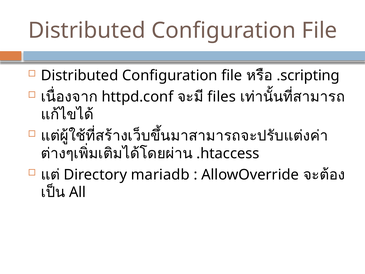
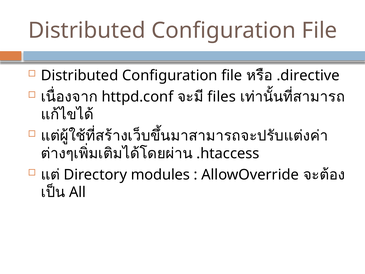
.scripting: .scripting -> .directive
mariadb: mariadb -> modules
